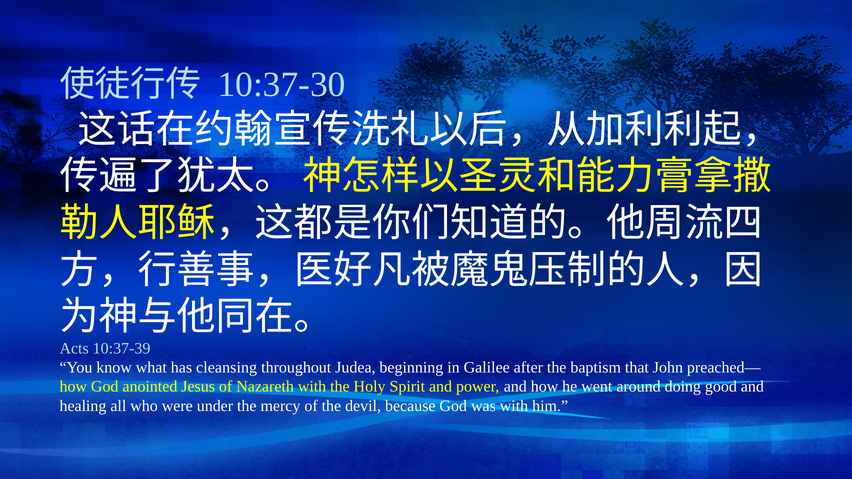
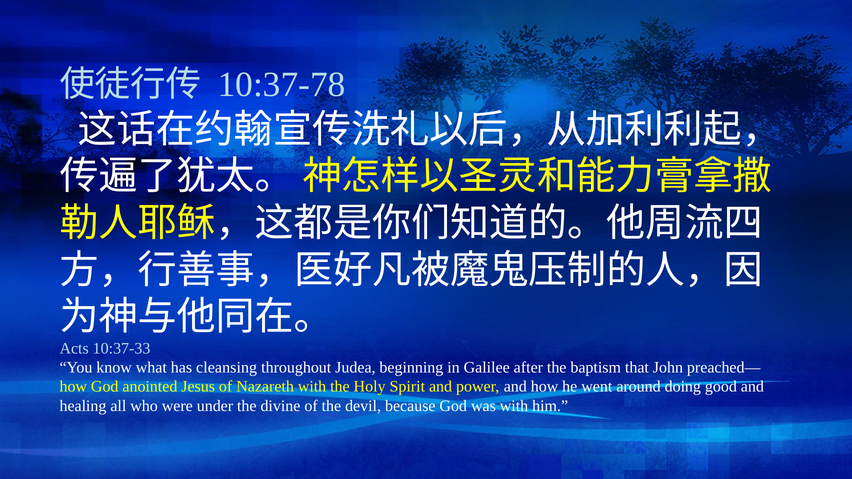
10:37-30: 10:37-30 -> 10:37-78
10:37-39: 10:37-39 -> 10:37-33
mercy: mercy -> divine
